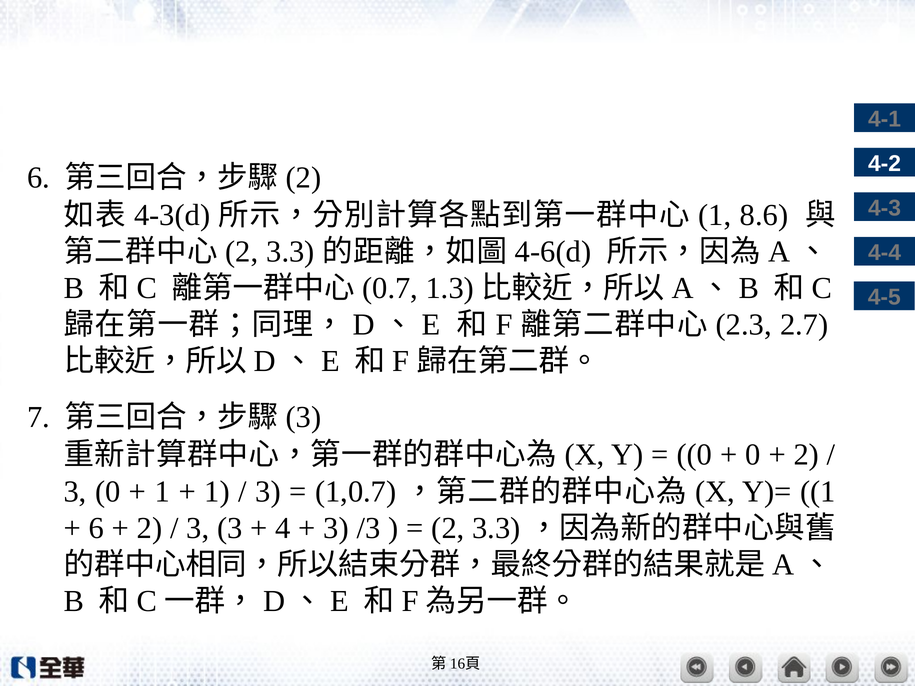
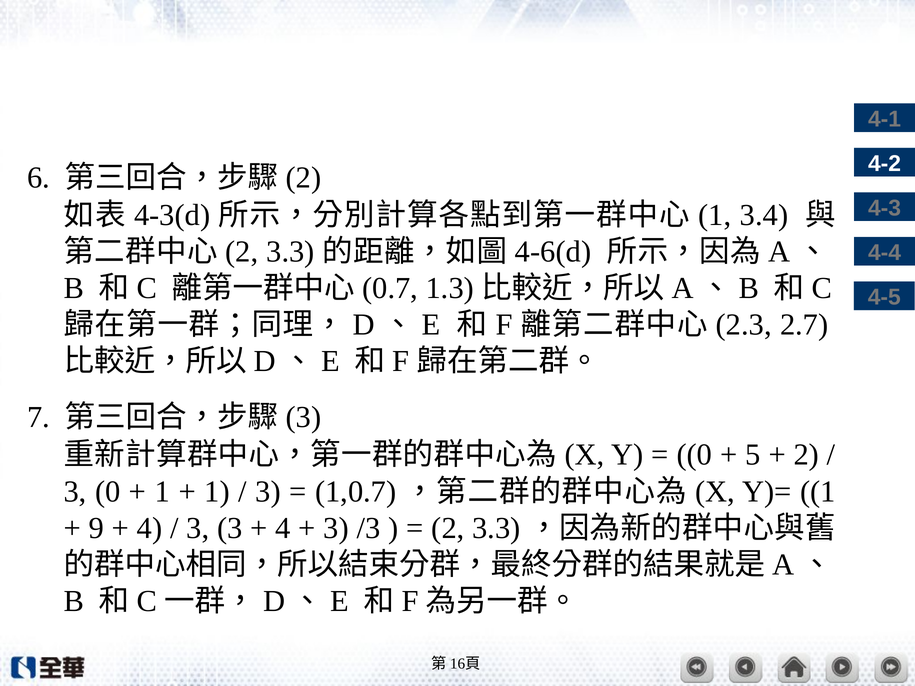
8.6: 8.6 -> 3.4
0 at (753, 455): 0 -> 5
6 at (96, 528): 6 -> 9
2 at (149, 528): 2 -> 4
